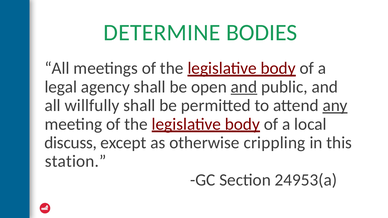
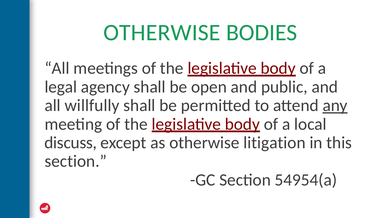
DETERMINE at (162, 33): DETERMINE -> OTHERWISE
and at (244, 87) underline: present -> none
crippling: crippling -> litigation
station at (76, 161): station -> section
24953(a: 24953(a -> 54954(a
